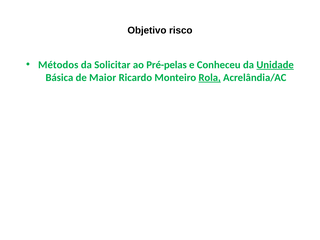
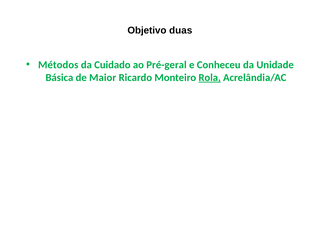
risco: risco -> duas
Solicitar: Solicitar -> Cuidado
Pré-pelas: Pré-pelas -> Pré-geral
Unidade underline: present -> none
